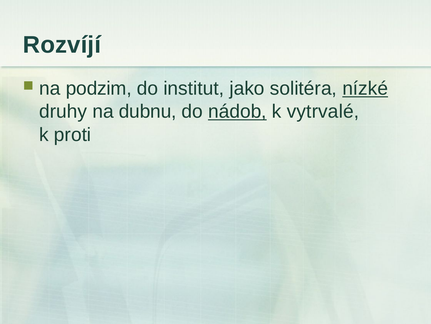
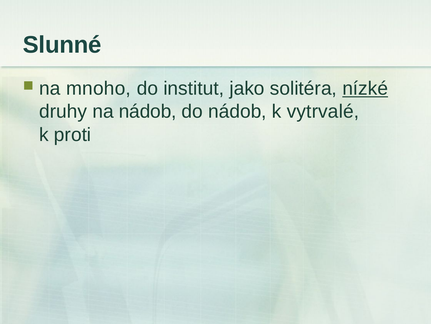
Rozvíjí: Rozvíjí -> Slunné
podzim: podzim -> mnoho
na dubnu: dubnu -> nádob
nádob at (237, 111) underline: present -> none
